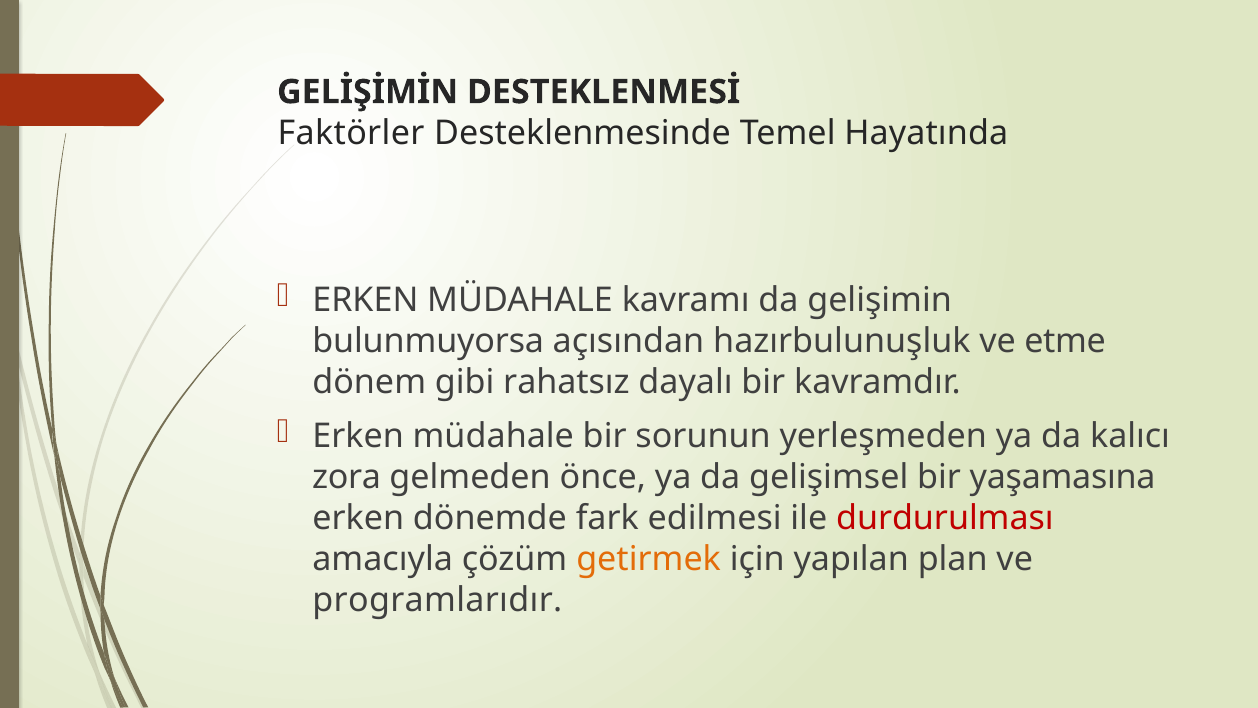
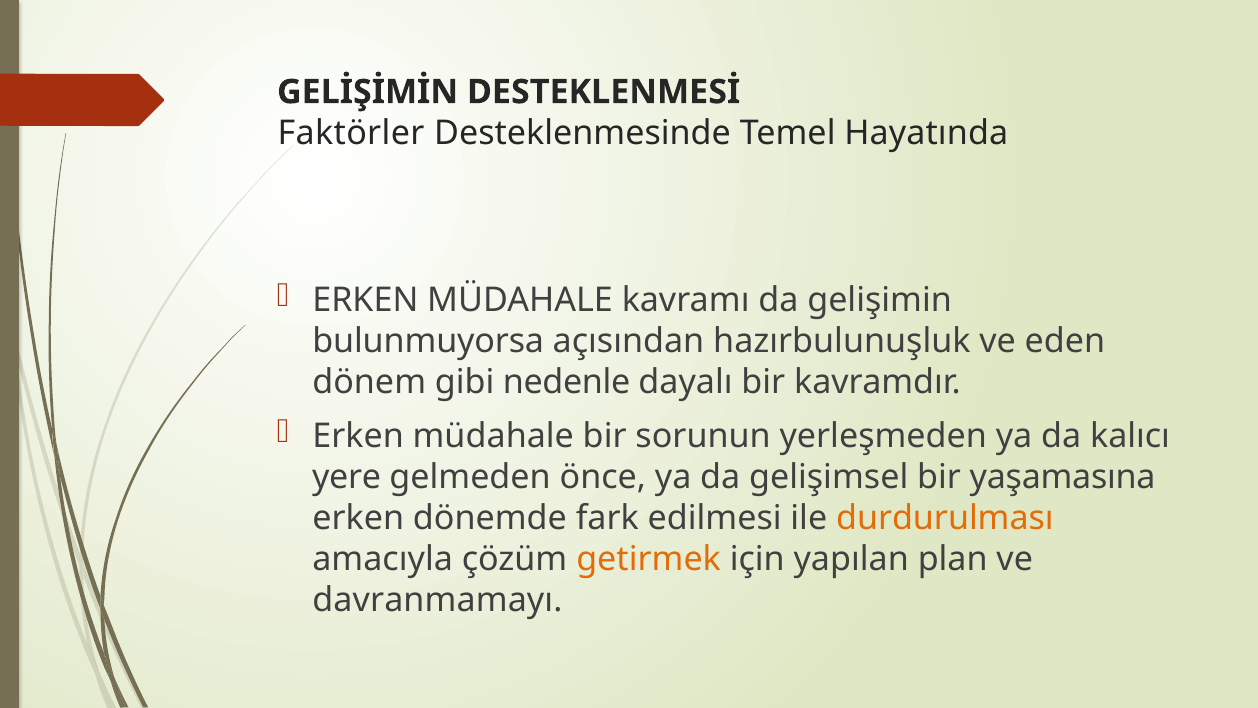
etme: etme -> eden
rahatsız: rahatsız -> nedenle
zora: zora -> yere
durdurulması colour: red -> orange
programlarıdır: programlarıdır -> davranmamayı
